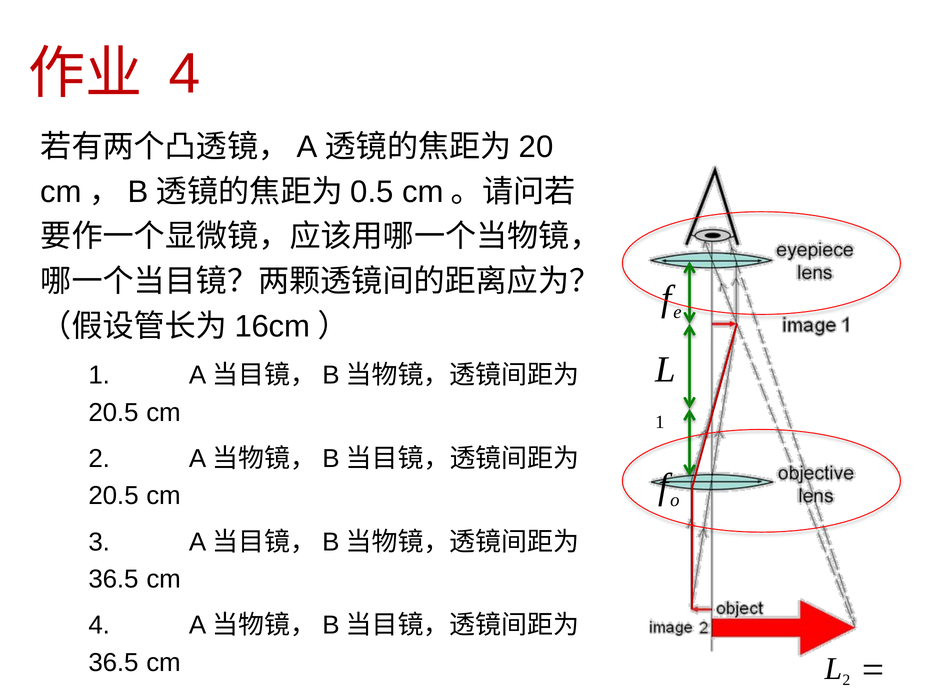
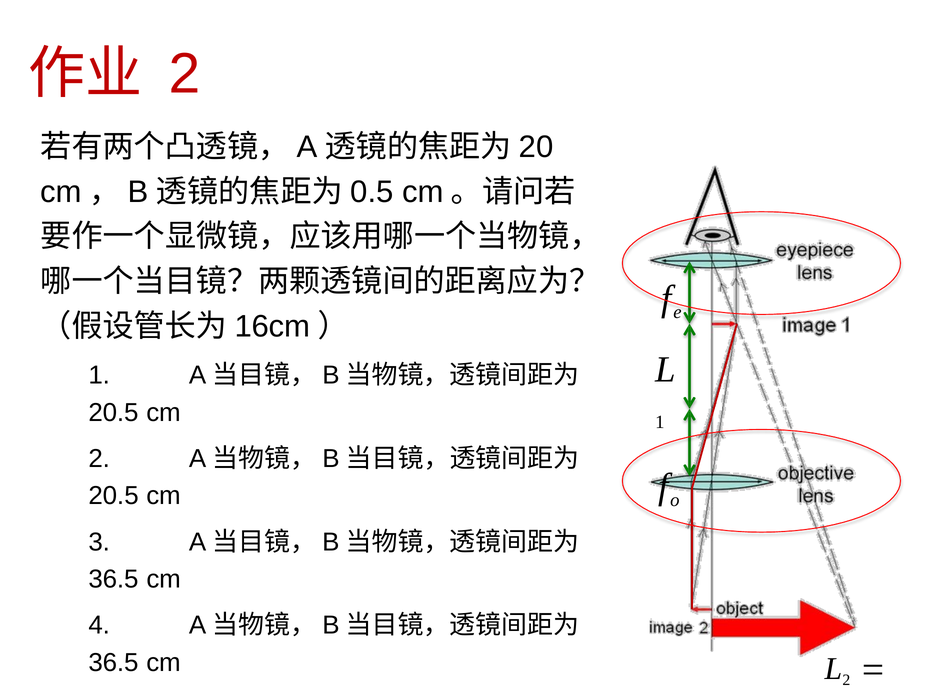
4 at (185, 74): 4 -> 2
